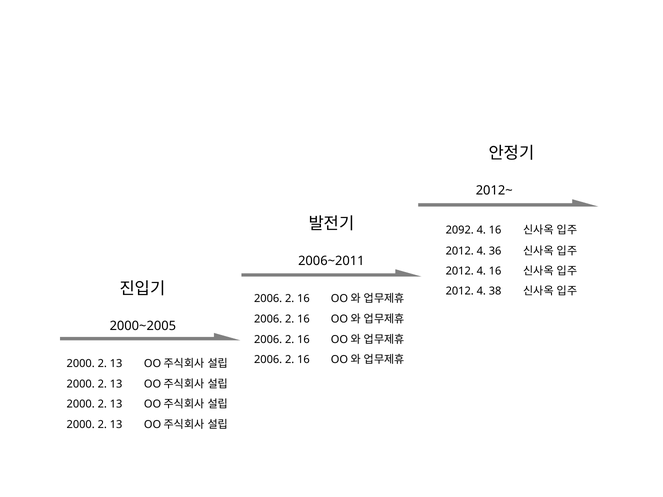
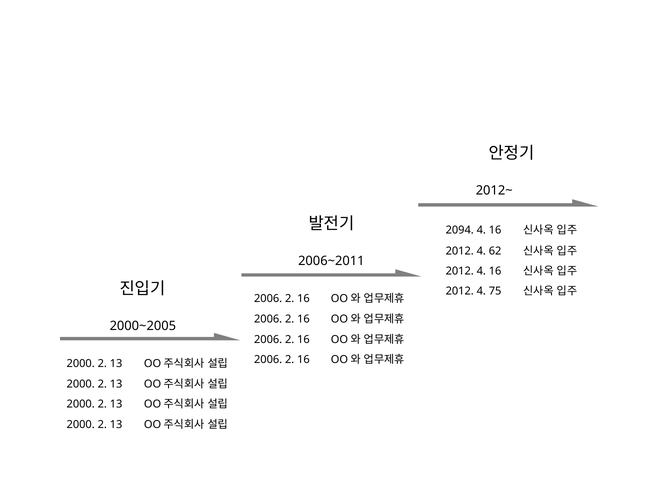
2092: 2092 -> 2094
36: 36 -> 62
38: 38 -> 75
